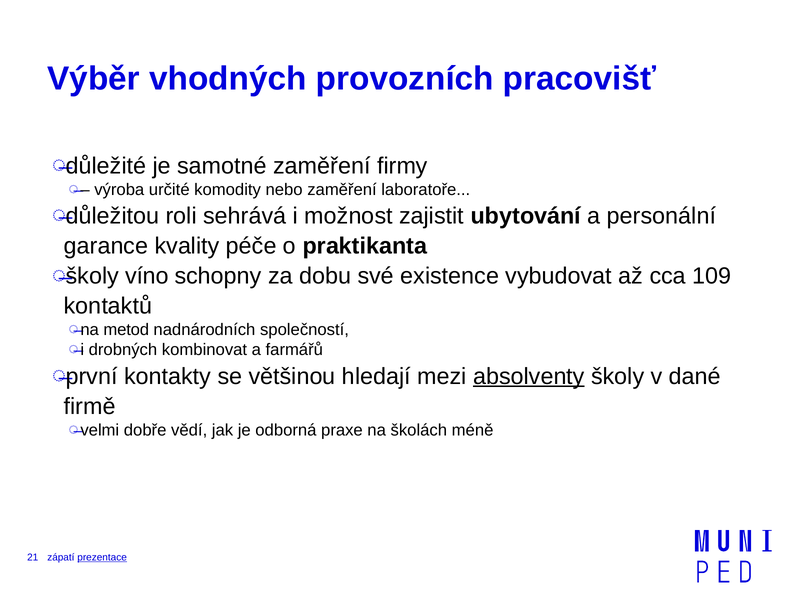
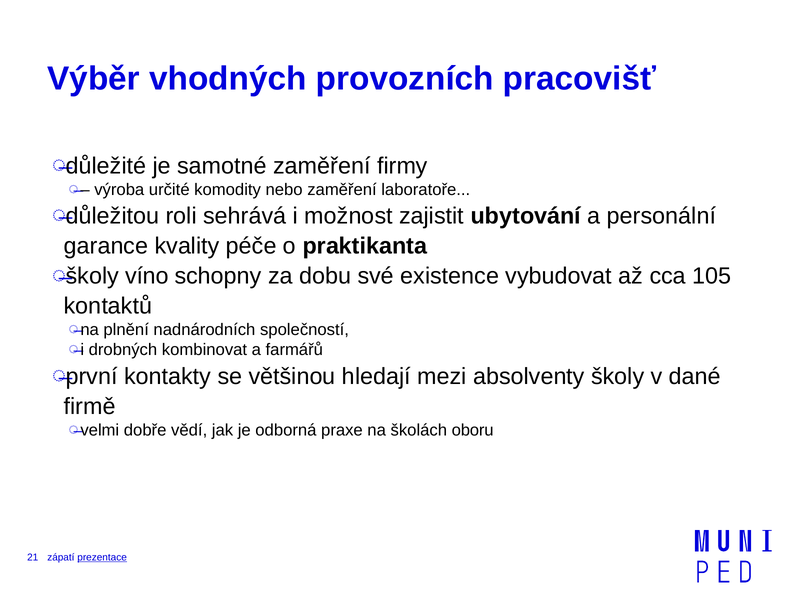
109: 109 -> 105
metod: metod -> plnění
absolventy underline: present -> none
méně: méně -> oboru
